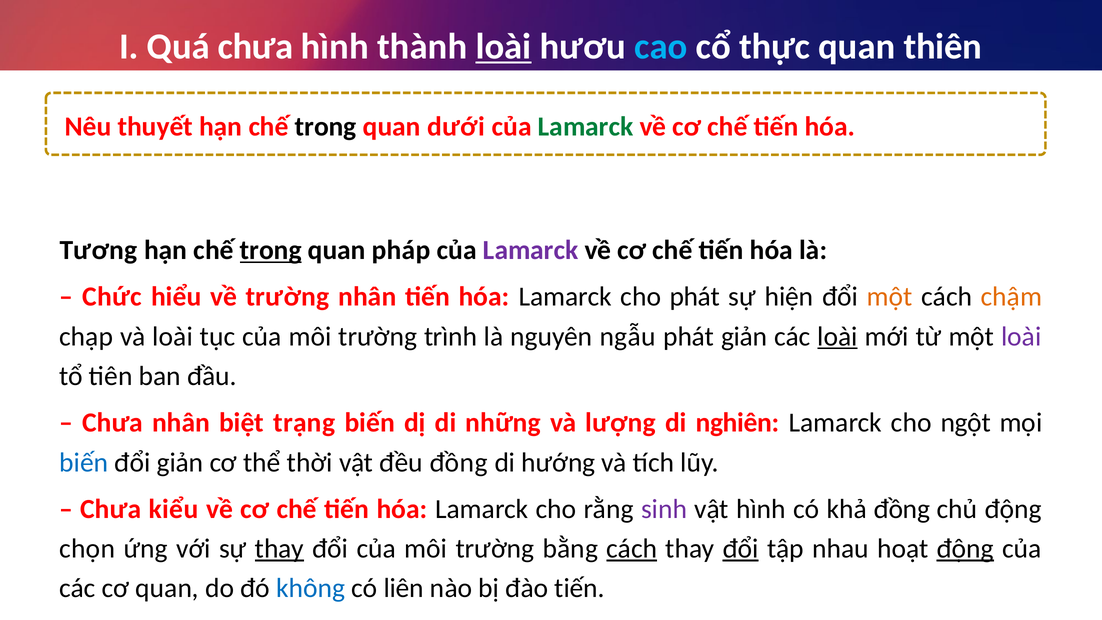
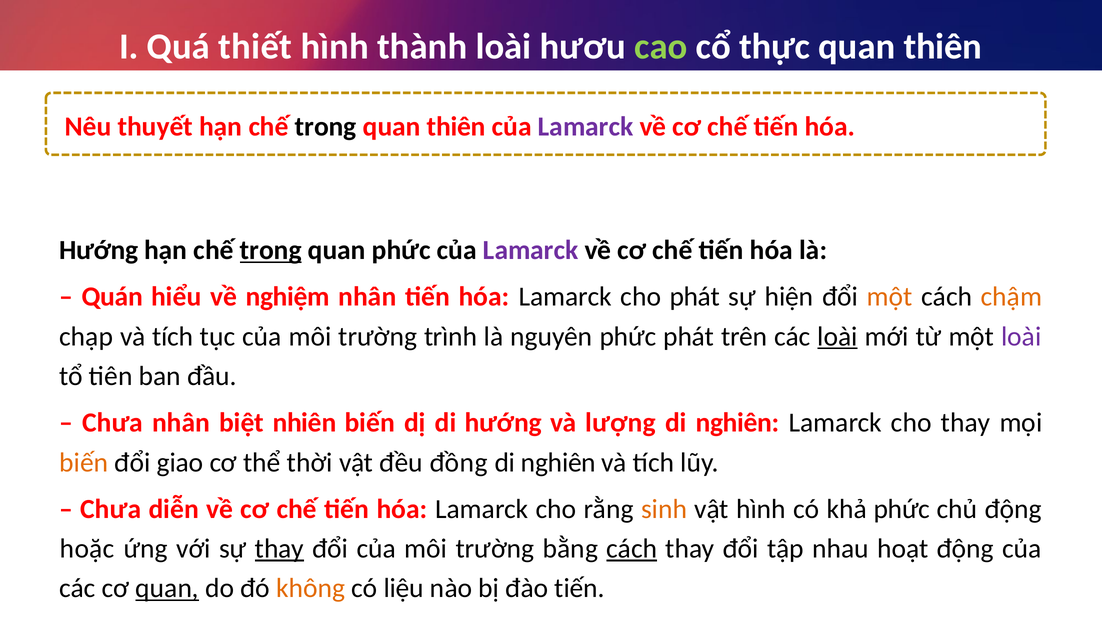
Quá chưa: chưa -> thiết
loài at (503, 47) underline: present -> none
cao colour: light blue -> light green
dưới at (456, 127): dưới -> thiên
Lamarck at (586, 127) colour: green -> purple
Tương at (98, 250): Tương -> Hướng
quan pháp: pháp -> phức
Chức: Chức -> Quán
về trường: trường -> nghiệm
chạp và loài: loài -> tích
nguyên ngẫu: ngẫu -> phức
phát giản: giản -> trên
trạng: trạng -> nhiên
di những: những -> hướng
cho ngột: ngột -> thay
biến at (84, 462) colour: blue -> orange
đổi giản: giản -> giao
hướng at (558, 462): hướng -> nghiên
kiểu: kiểu -> diễn
sinh colour: purple -> orange
khả đồng: đồng -> phức
chọn: chọn -> hoặc
đổi at (741, 549) underline: present -> none
động at (965, 549) underline: present -> none
quan at (167, 588) underline: none -> present
không colour: blue -> orange
liên: liên -> liệu
